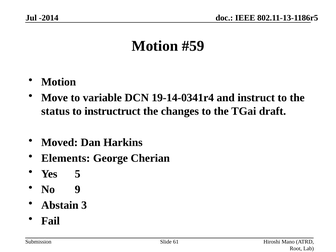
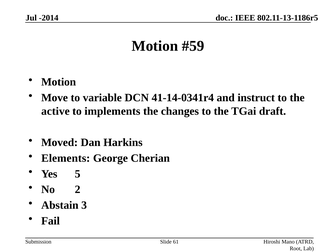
19-14-0341r4: 19-14-0341r4 -> 41-14-0341r4
status: status -> active
instructruct: instructruct -> implements
9: 9 -> 2
